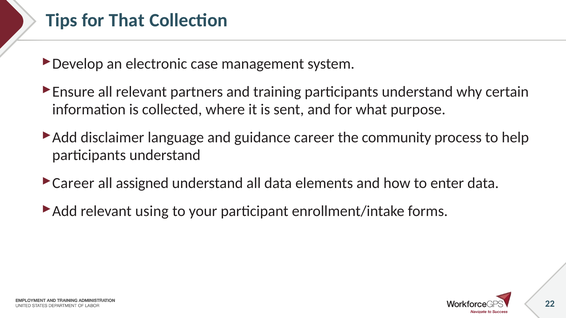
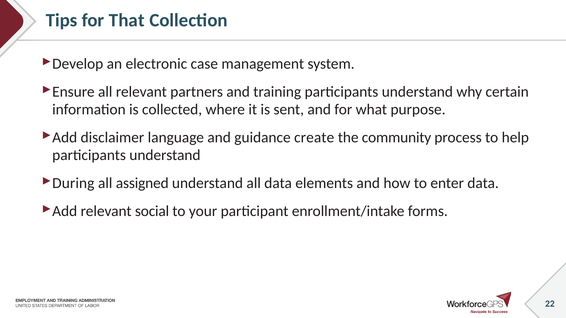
guidance career: career -> create
Career at (73, 183): Career -> During
using: using -> social
